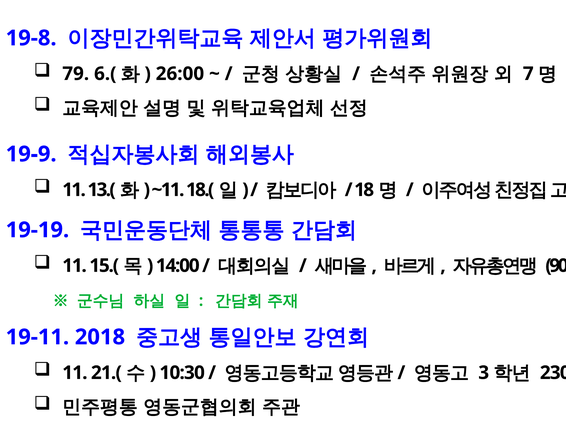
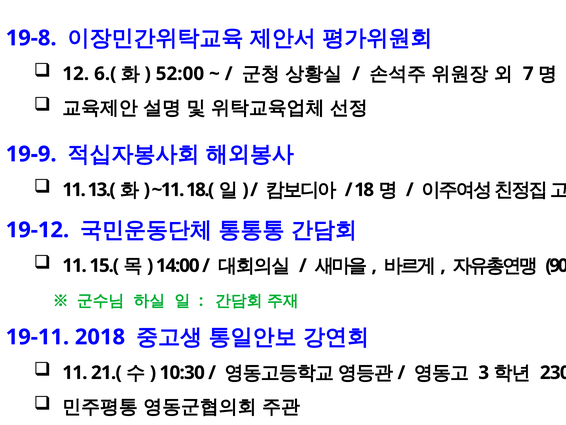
79: 79 -> 12
26:00: 26:00 -> 52:00
19-19: 19-19 -> 19-12
